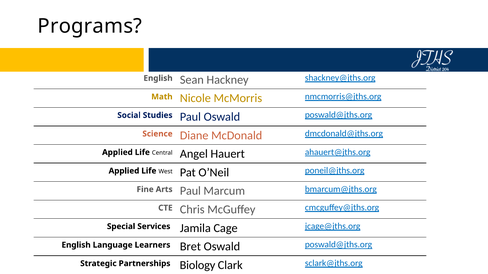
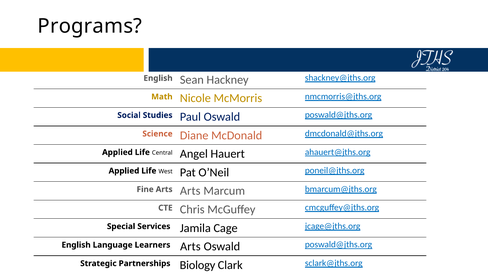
Arts Paul: Paul -> Arts
Learners Bret: Bret -> Arts
